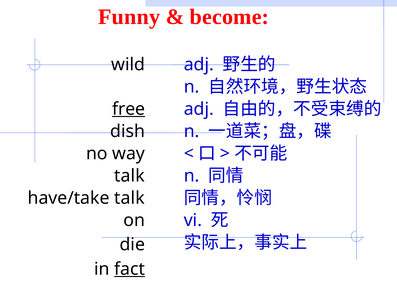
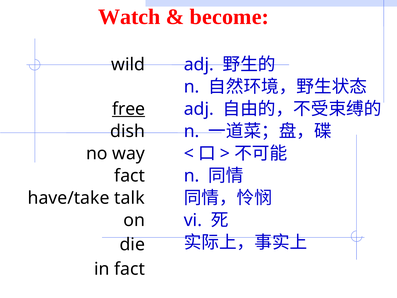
Funny: Funny -> Watch
talk at (130, 176): talk -> fact
fact at (130, 269) underline: present -> none
